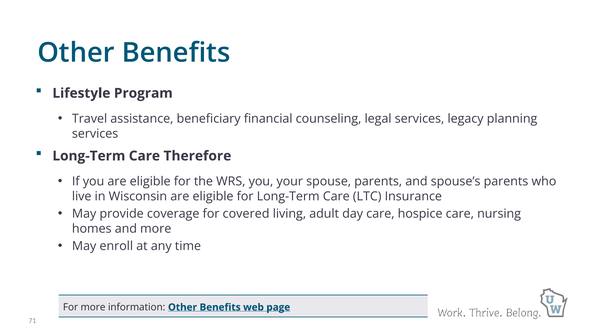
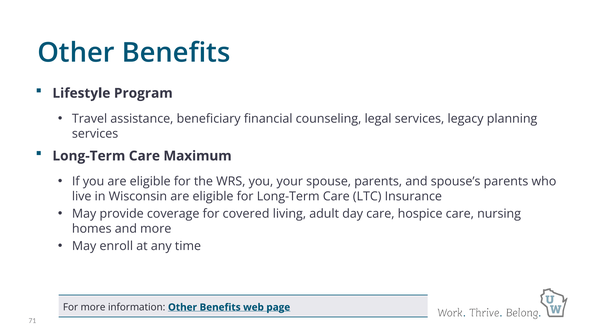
Therefore: Therefore -> Maximum
